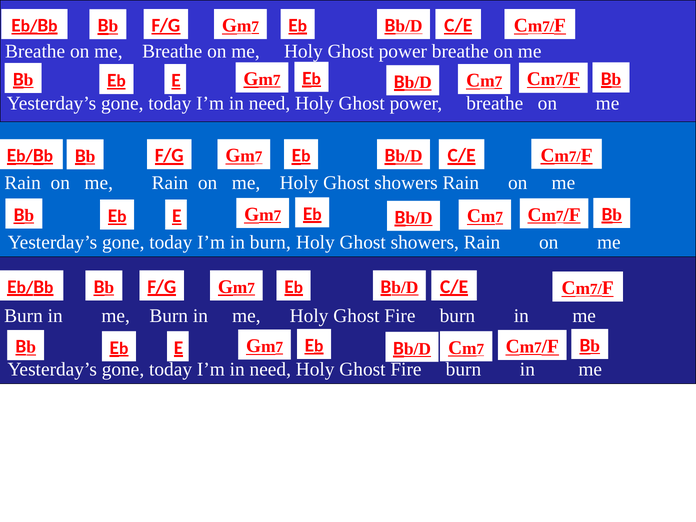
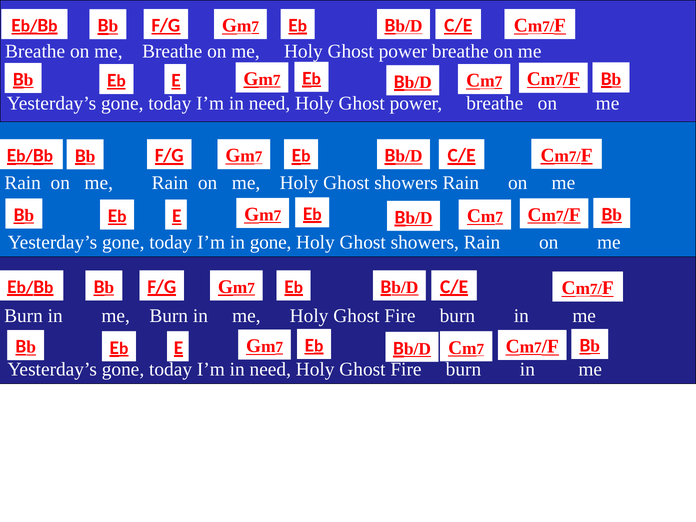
in burn: burn -> gone
